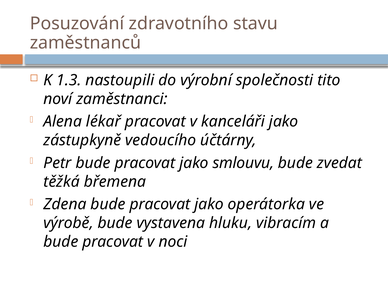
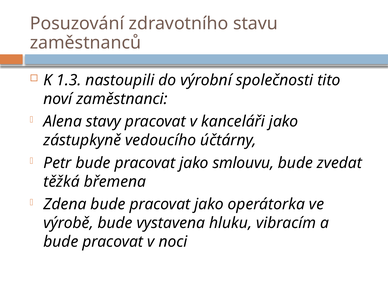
lékař: lékař -> stavy
